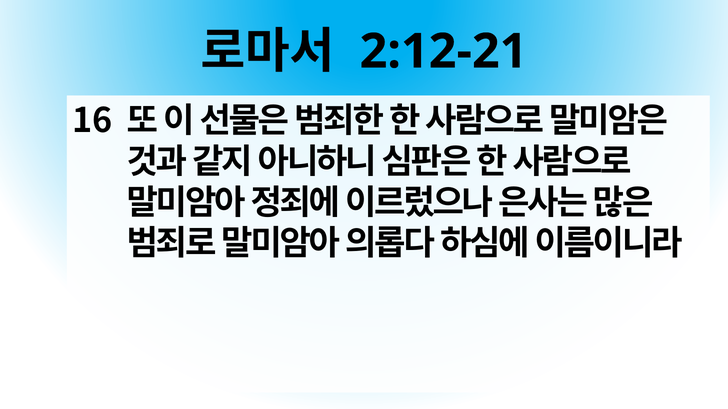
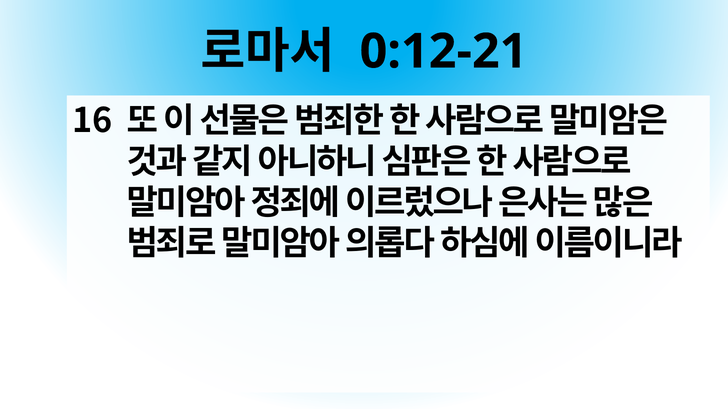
2:12-21: 2:12-21 -> 0:12-21
